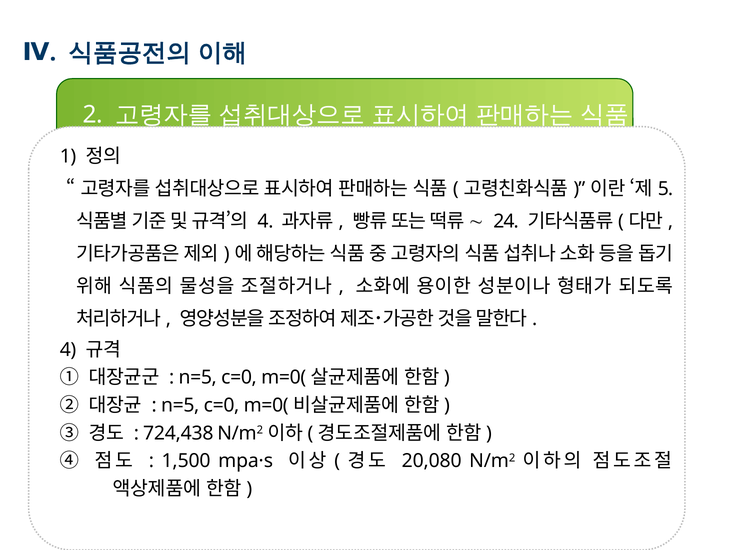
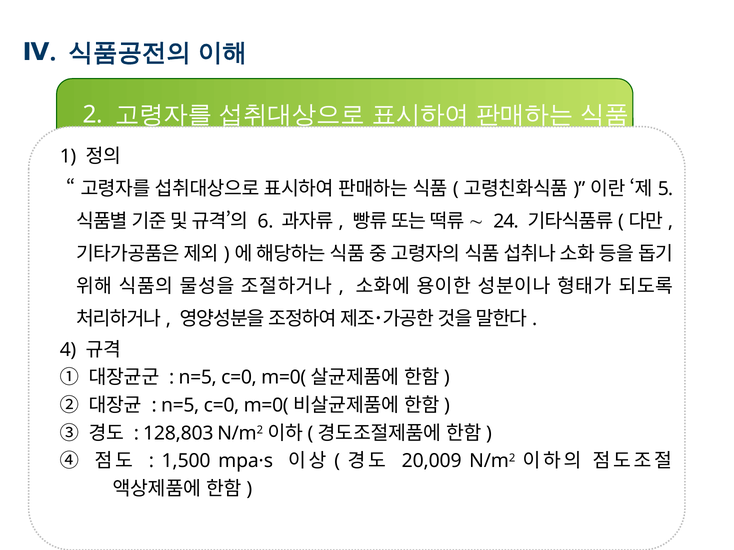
4 at (265, 222): 4 -> 6
724,438: 724,438 -> 128,803
20,080: 20,080 -> 20,009
